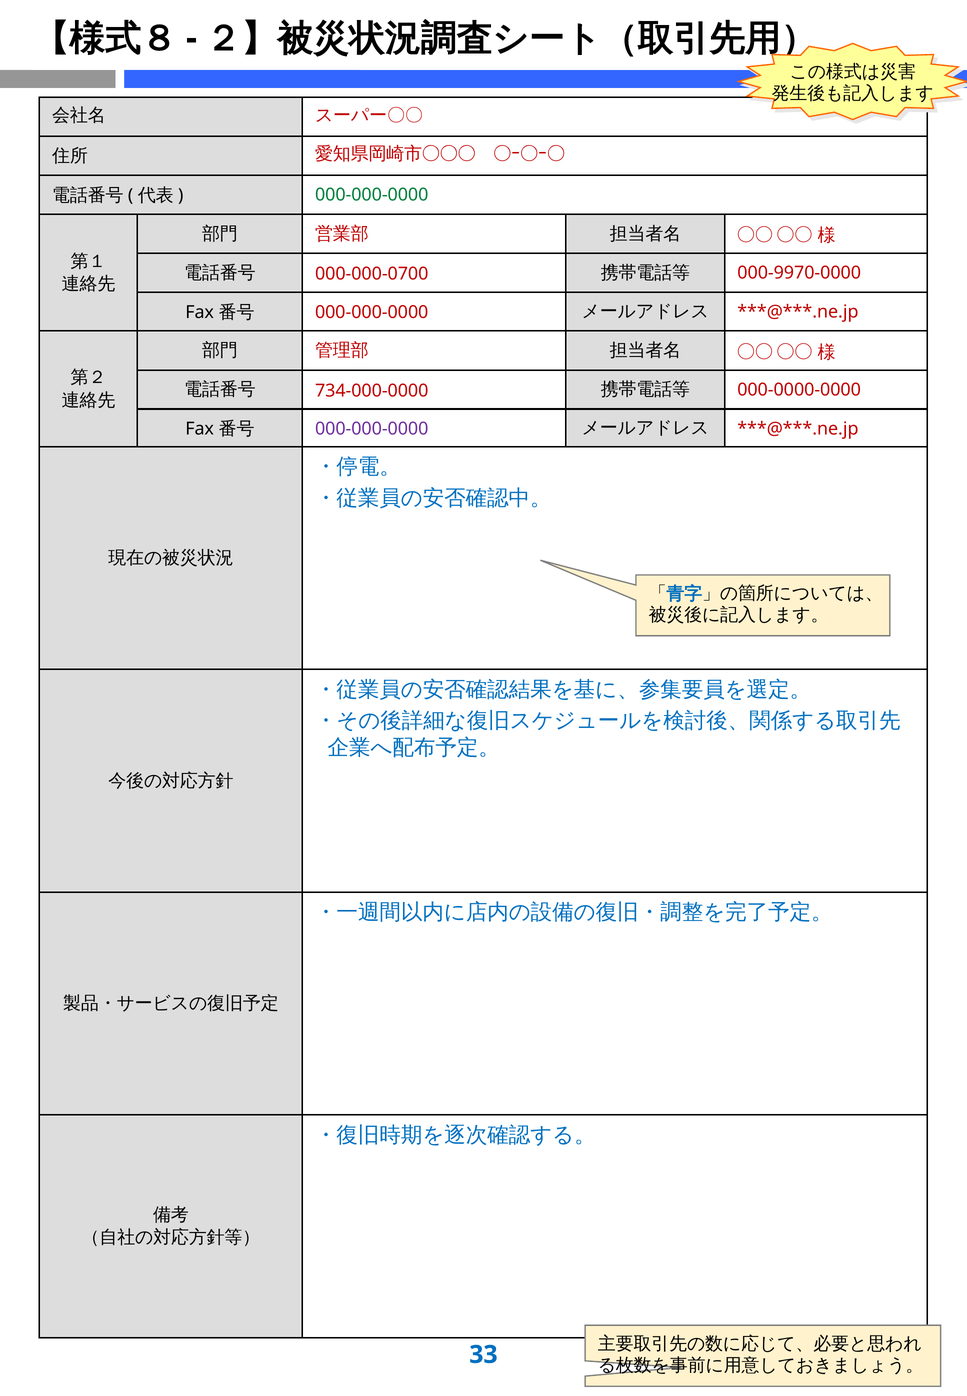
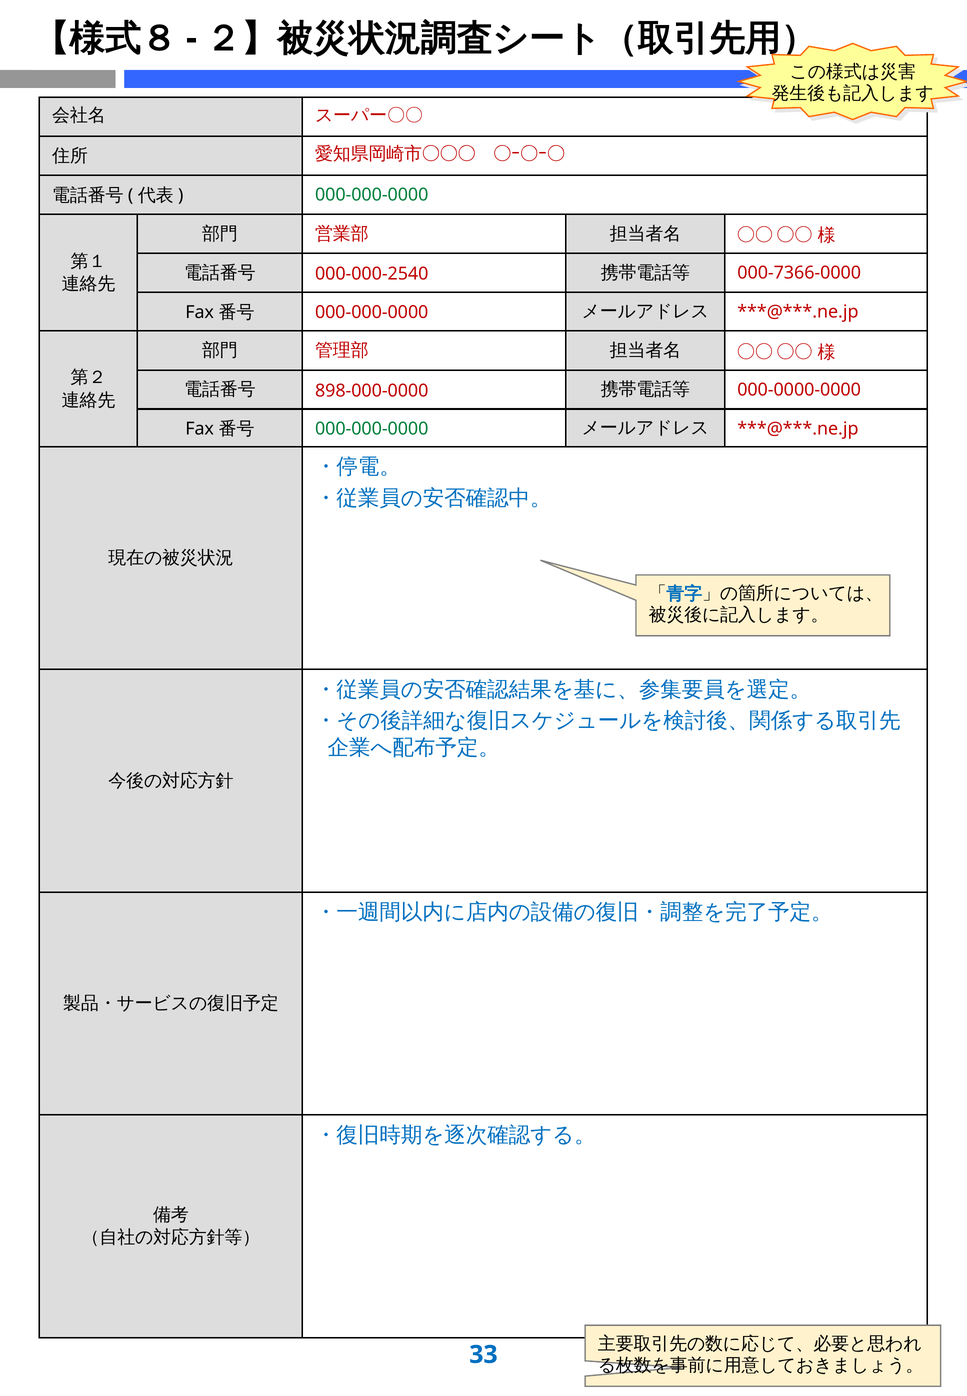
000-000-0700: 000-000-0700 -> 000-000-2540
000-9970-0000: 000-9970-0000 -> 000-7366-0000
734-000-0000: 734-000-0000 -> 898-000-0000
000-000-0000 at (372, 429) colour: purple -> green
